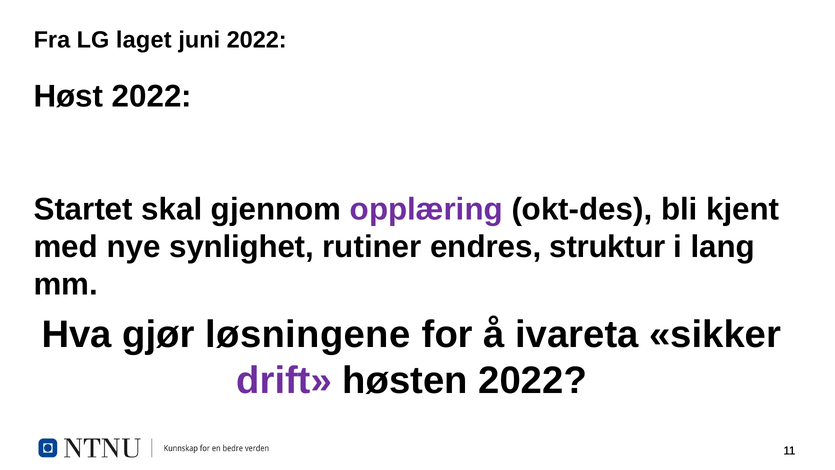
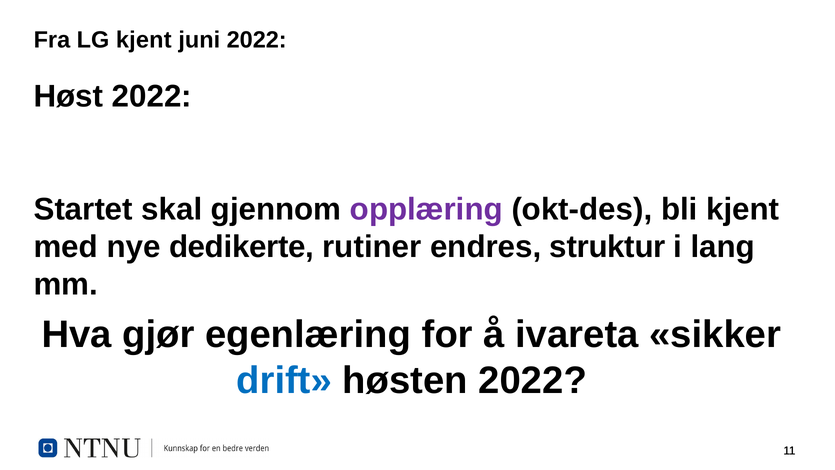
LG laget: laget -> kjent
synlighet: synlighet -> dedikerte
løsningene: løsningene -> egenlæring
drift colour: purple -> blue
